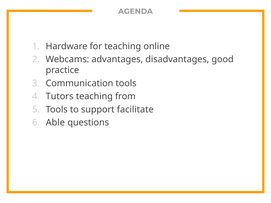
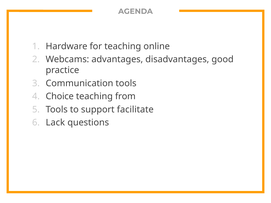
Tutors: Tutors -> Choice
Able: Able -> Lack
